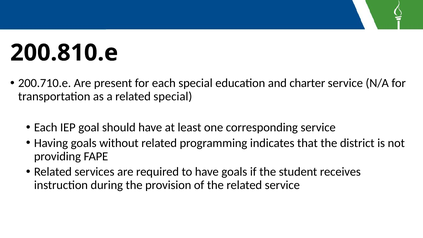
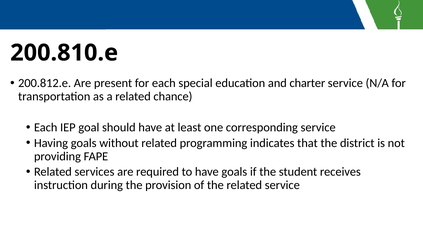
200.710.e: 200.710.e -> 200.812.e
related special: special -> chance
